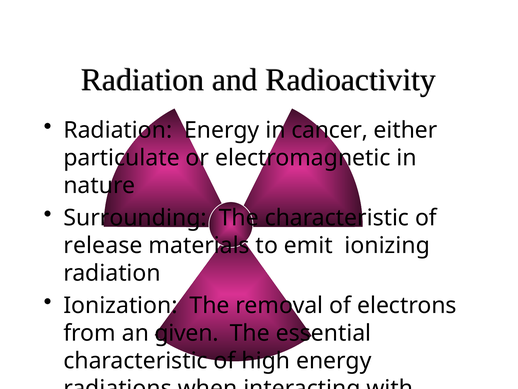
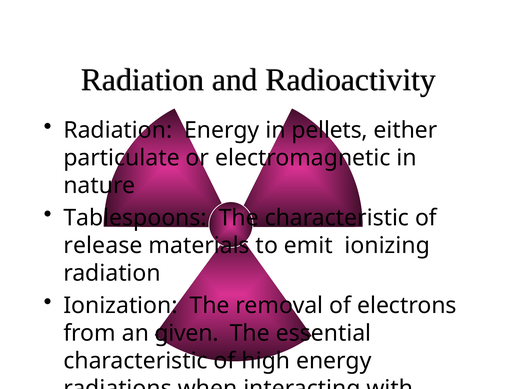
cancer: cancer -> pellets
Surrounding: Surrounding -> Tablespoons
